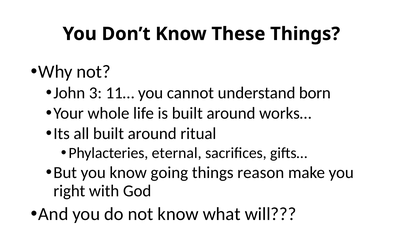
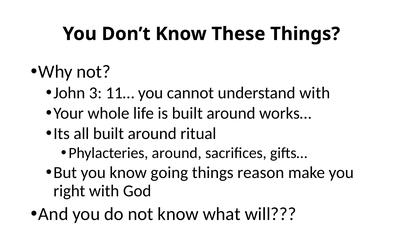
understand born: born -> with
Phylacteries eternal: eternal -> around
